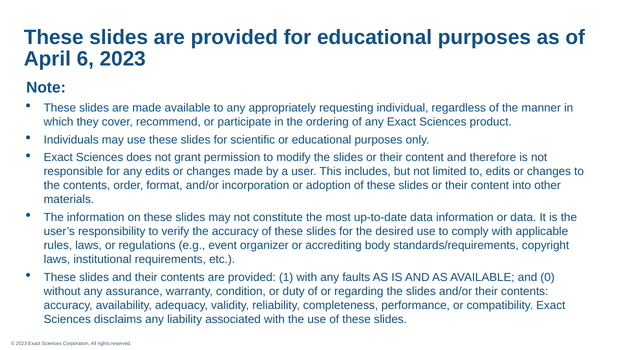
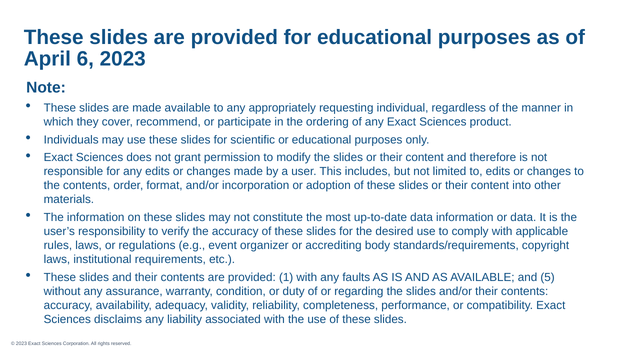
0: 0 -> 5
